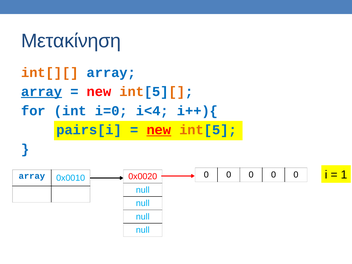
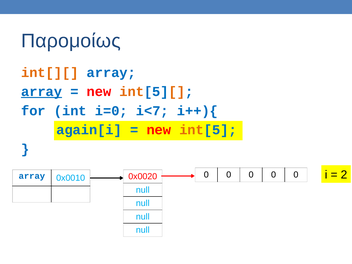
Μετακίνηση: Μετακίνηση -> Παρομοίως
i<4: i<4 -> i<7
pairs[i: pairs[i -> again[i
new at (159, 130) underline: present -> none
1: 1 -> 2
